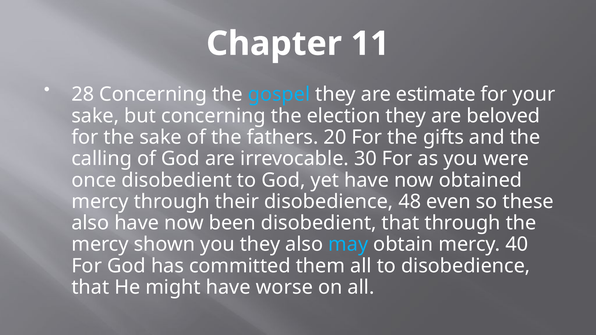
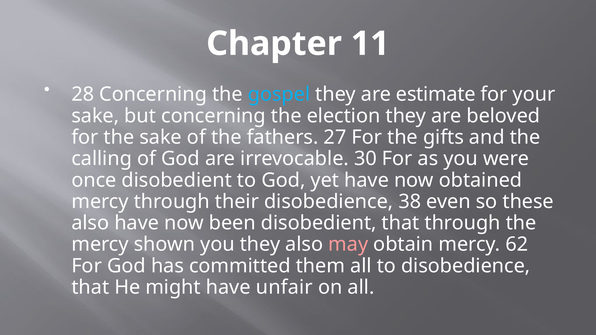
20: 20 -> 27
48: 48 -> 38
may colour: light blue -> pink
40: 40 -> 62
worse: worse -> unfair
